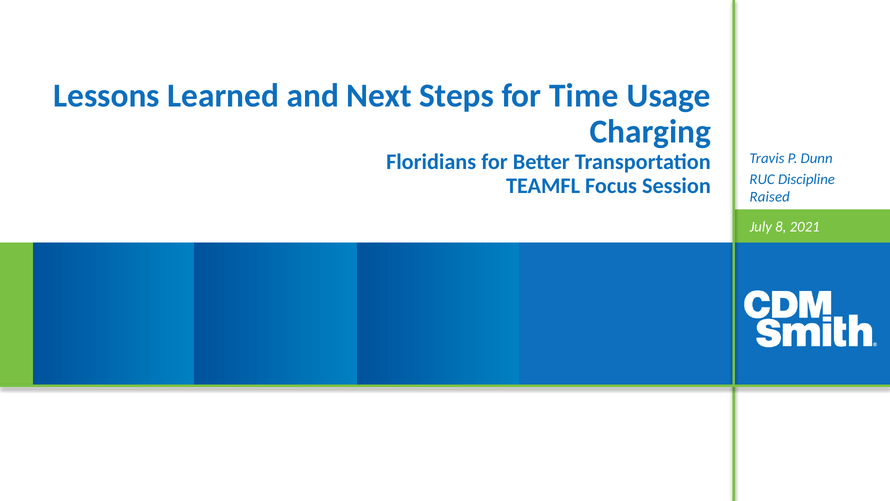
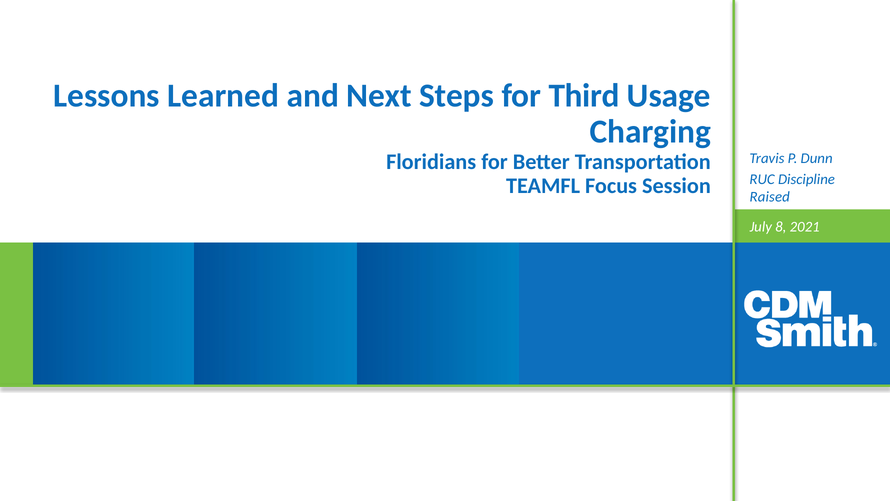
Time: Time -> Third
